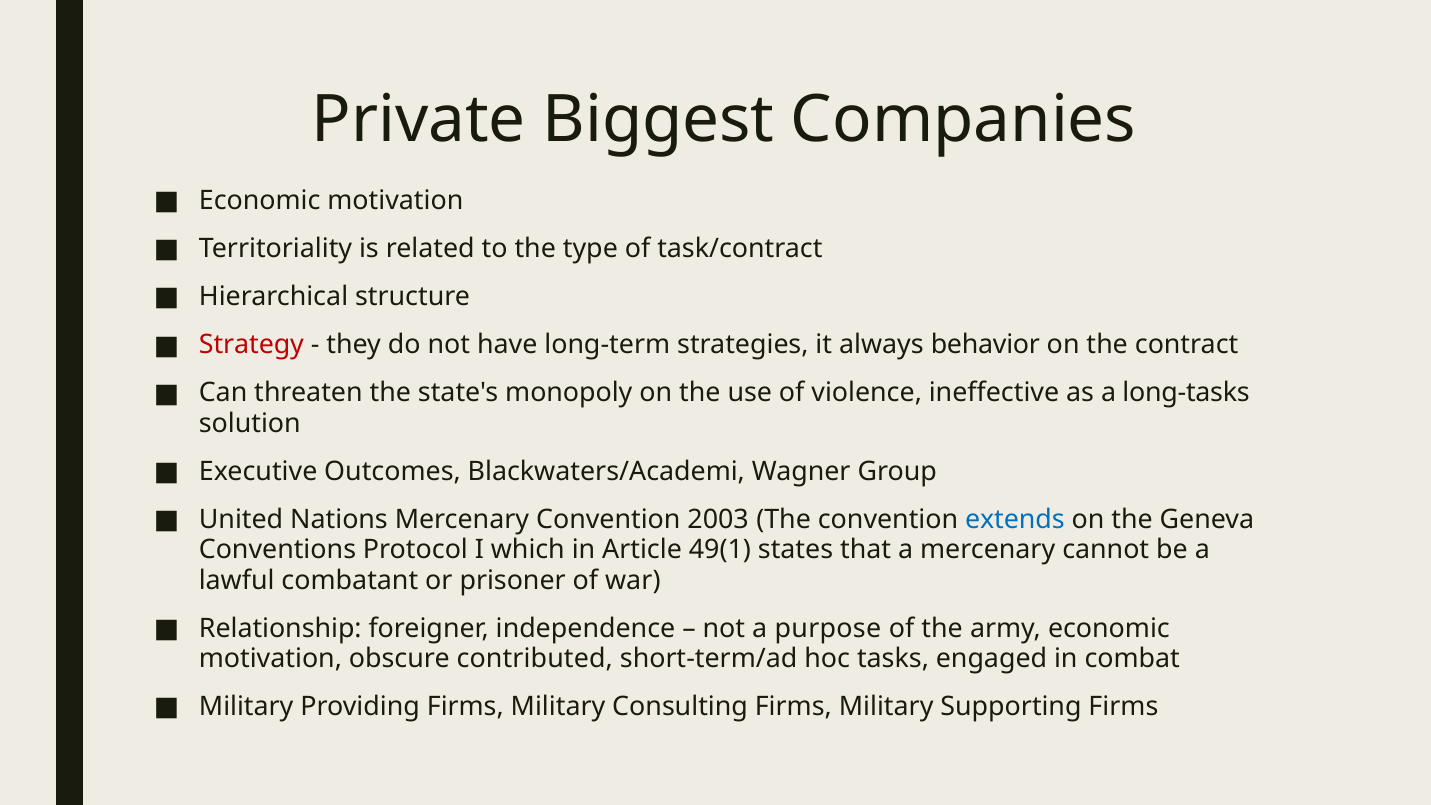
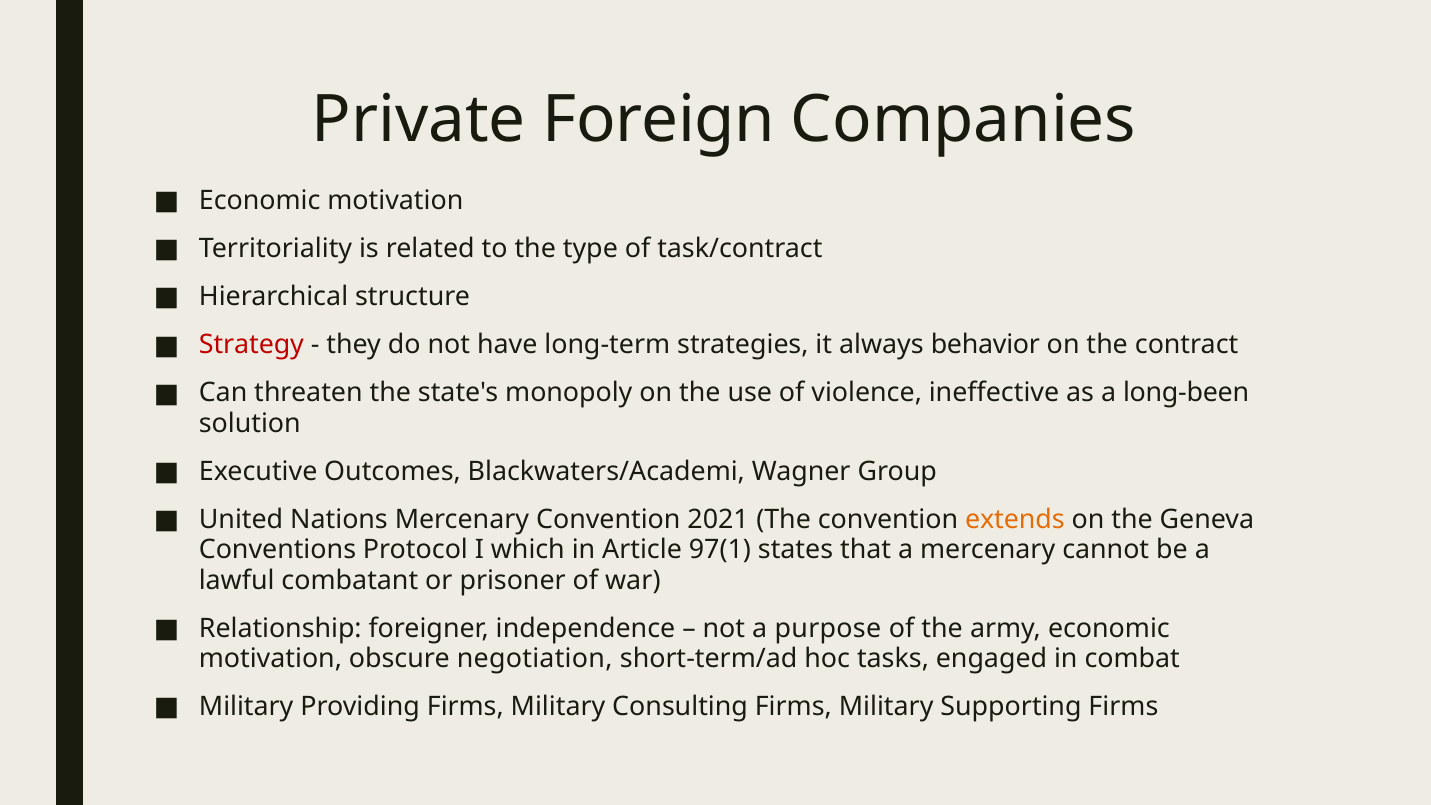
Biggest: Biggest -> Foreign
long-tasks: long-tasks -> long-been
2003: 2003 -> 2021
extends colour: blue -> orange
49(1: 49(1 -> 97(1
contributed: contributed -> negotiation
